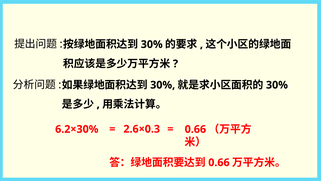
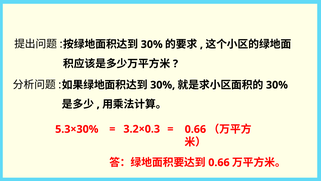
2.6×0.3: 2.6×0.3 -> 3.2×0.3
6.2×30%: 6.2×30% -> 5.3×30%
